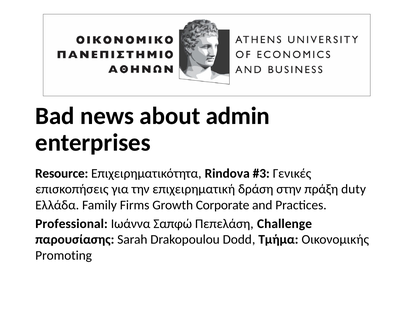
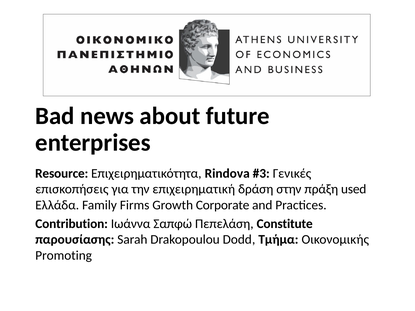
admin: admin -> future
duty: duty -> used
Professional: Professional -> Contribution
Challenge: Challenge -> Constitute
